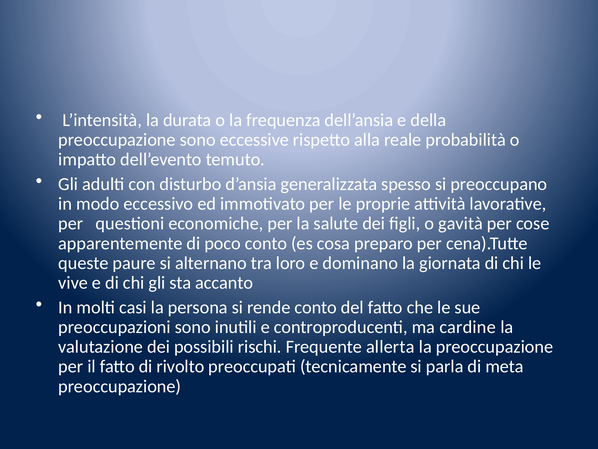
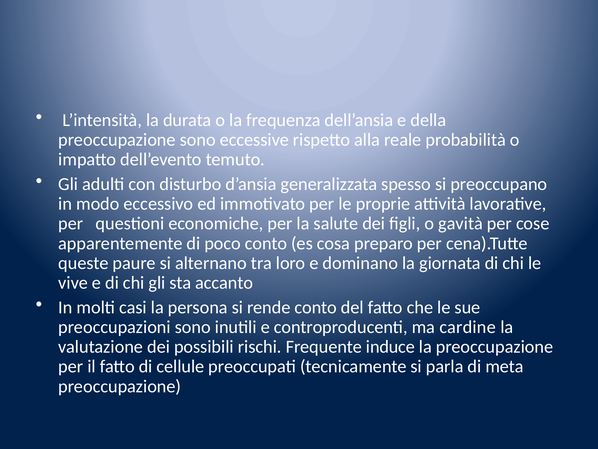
allerta: allerta -> induce
rivolto: rivolto -> cellule
